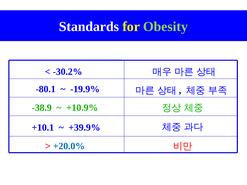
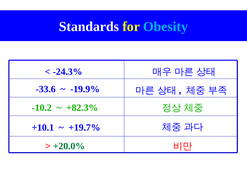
Obesity colour: light green -> light blue
-30.2%: -30.2% -> -24.3%
-80.1: -80.1 -> -33.6
-38.9: -38.9 -> -10.2
+10.9%: +10.9% -> +82.3%
+39.9%: +39.9% -> +19.7%
+20.0% colour: blue -> green
